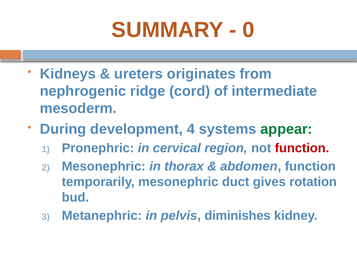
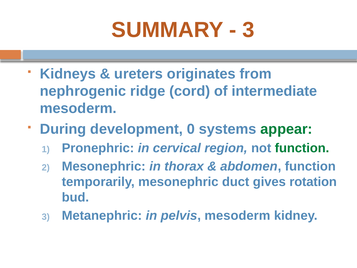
0 at (248, 30): 0 -> 3
4: 4 -> 0
function at (302, 148) colour: red -> green
pelvis diminishes: diminishes -> mesoderm
